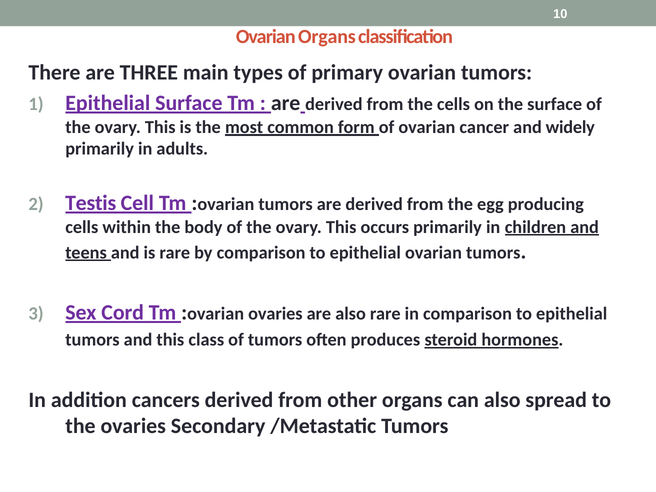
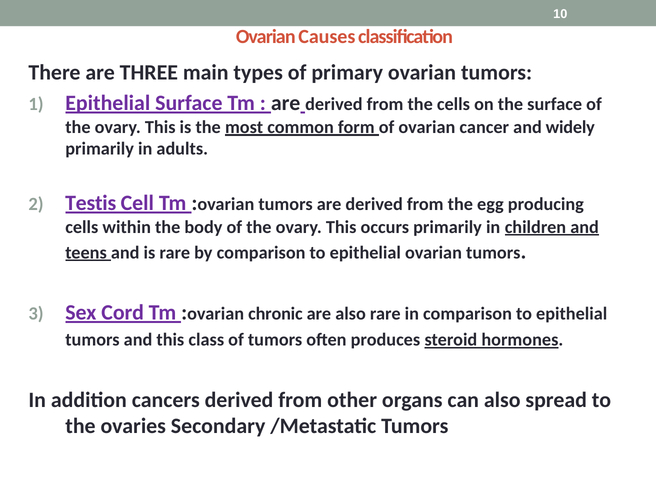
Ovarian Organs: Organs -> Causes
ovarian ovaries: ovaries -> chronic
